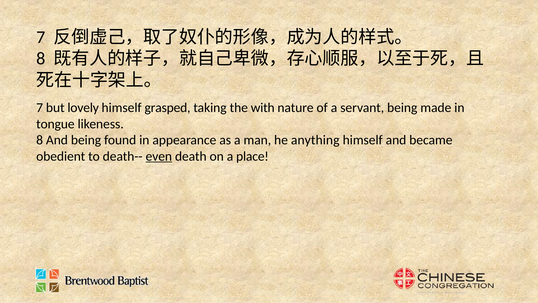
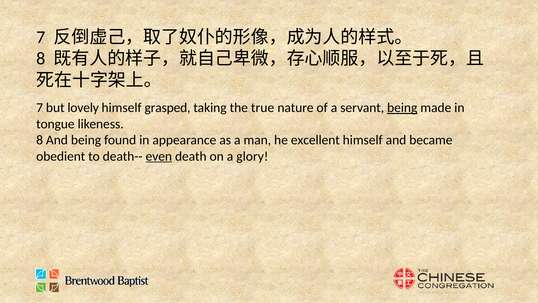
with: with -> true
being at (402, 108) underline: none -> present
anything: anything -> excellent
place: place -> glory
